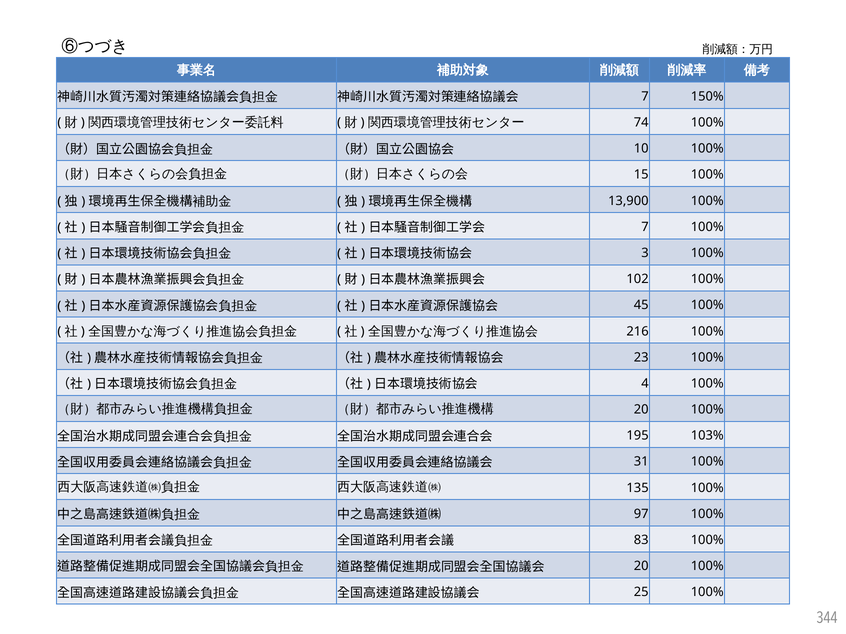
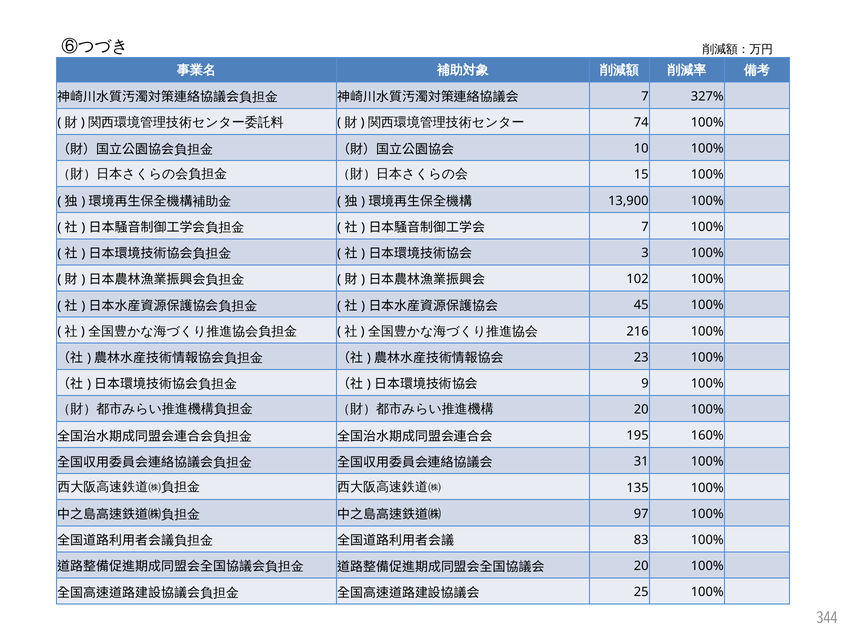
150%: 150% -> 327%
4: 4 -> 9
103%: 103% -> 160%
